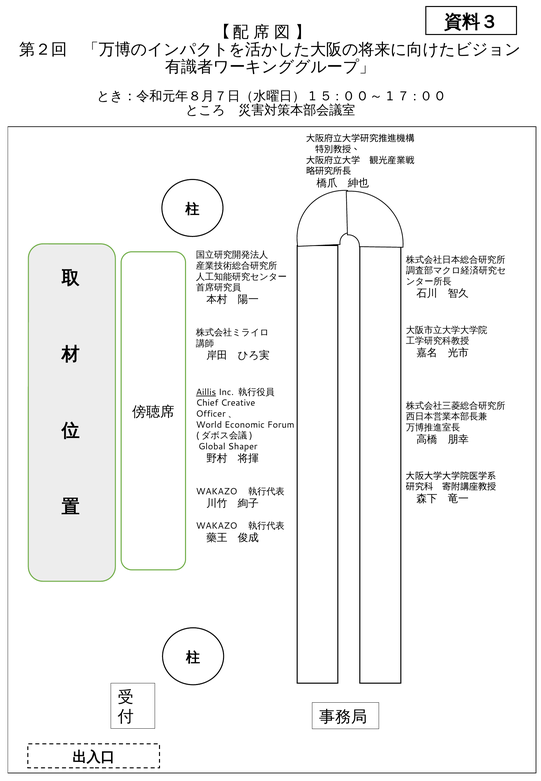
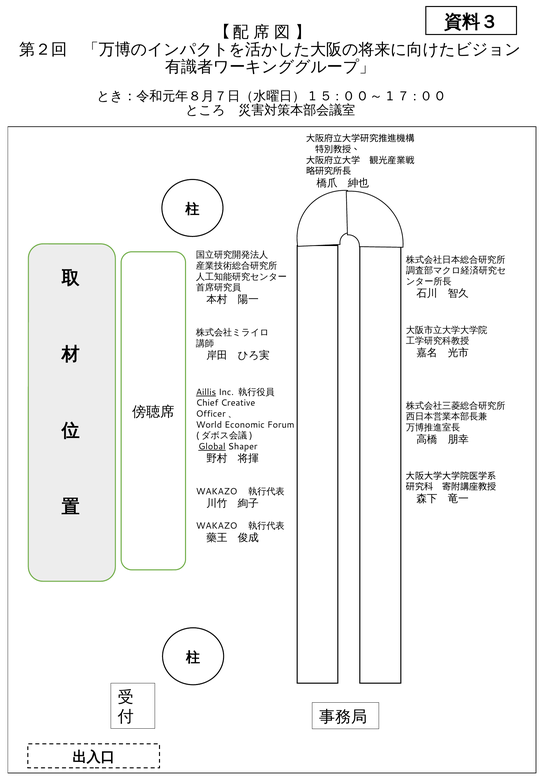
Global underline: none -> present
